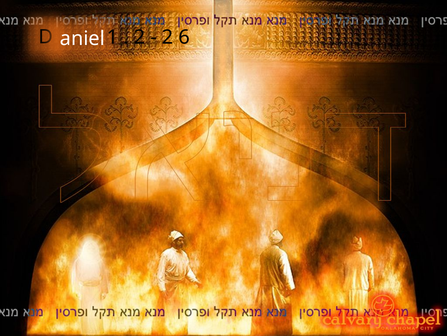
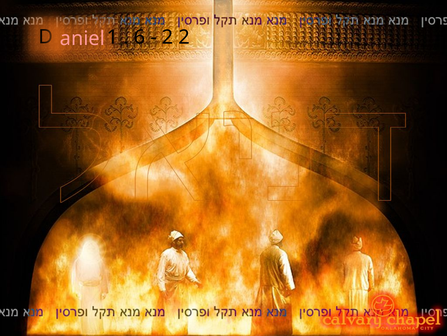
aniel colour: white -> pink
2 at (140, 37): 2 -> 6
2 6: 6 -> 2
